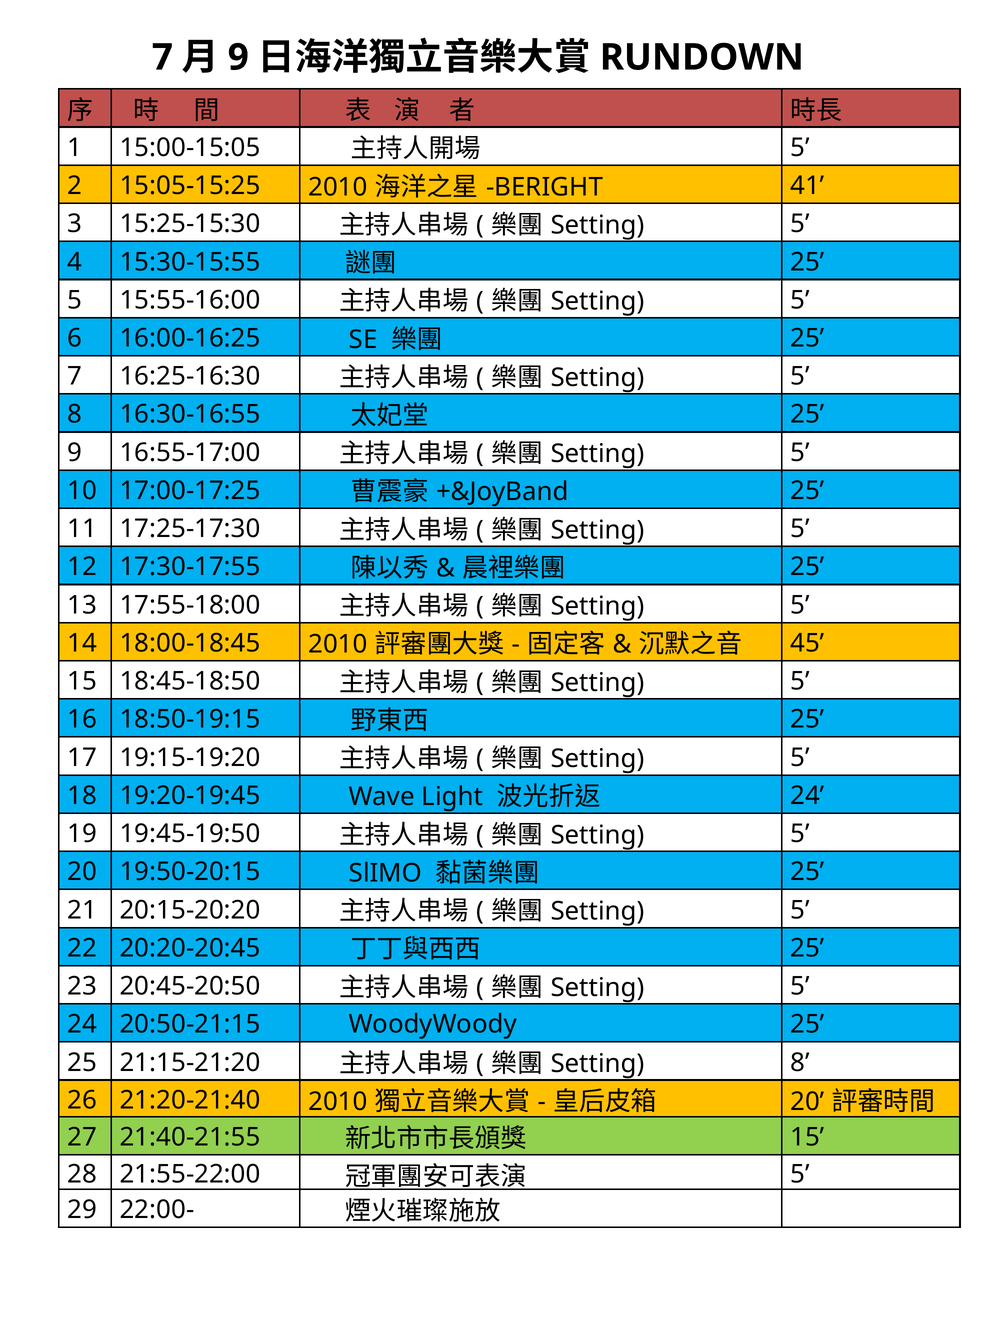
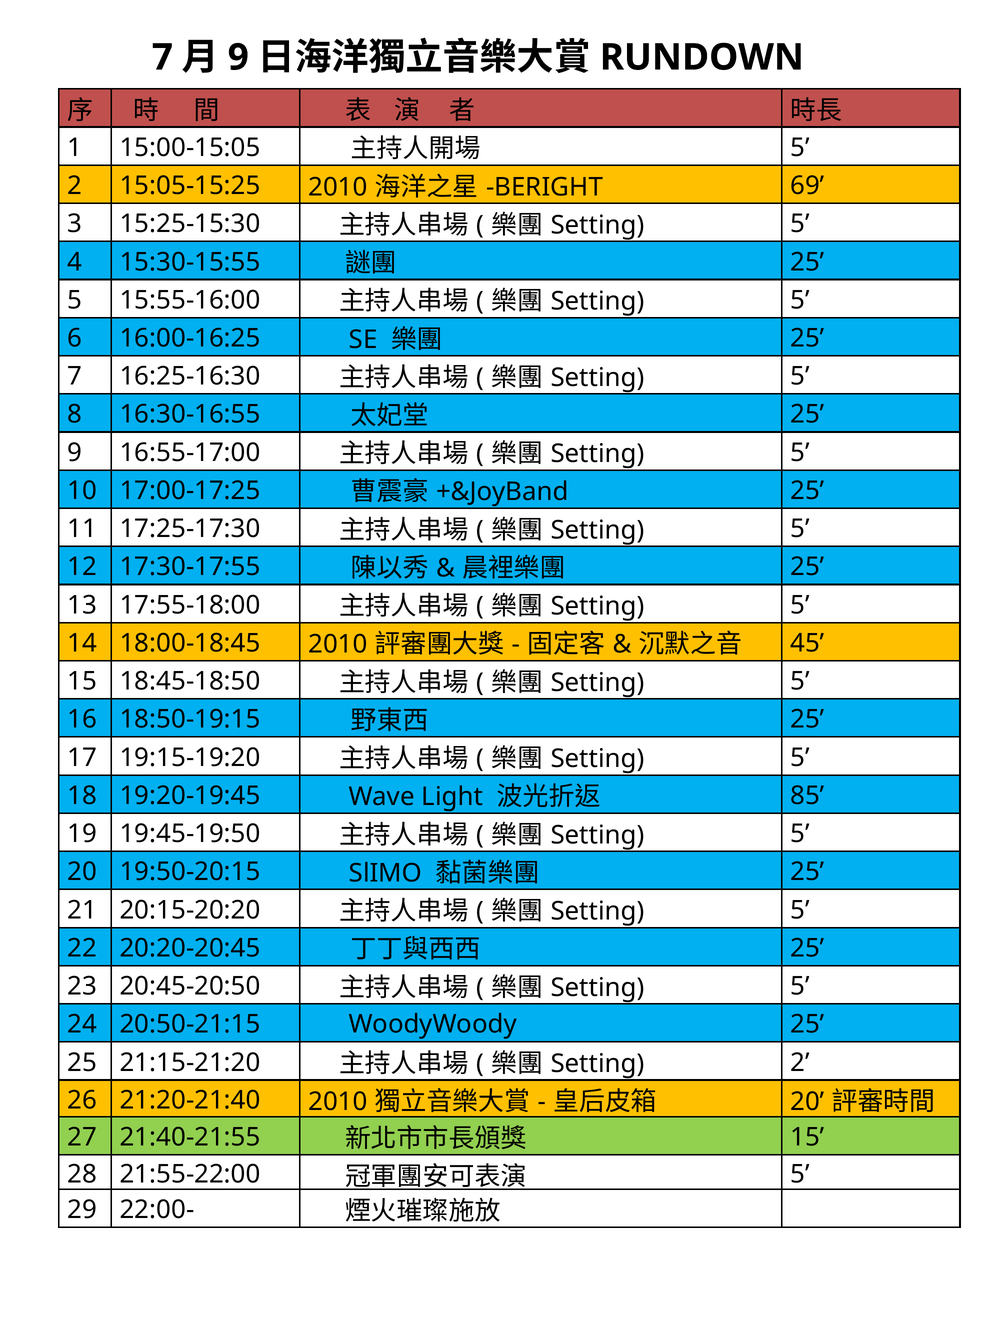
41: 41 -> 69
24 at (807, 796): 24 -> 85
8 at (800, 1063): 8 -> 2
